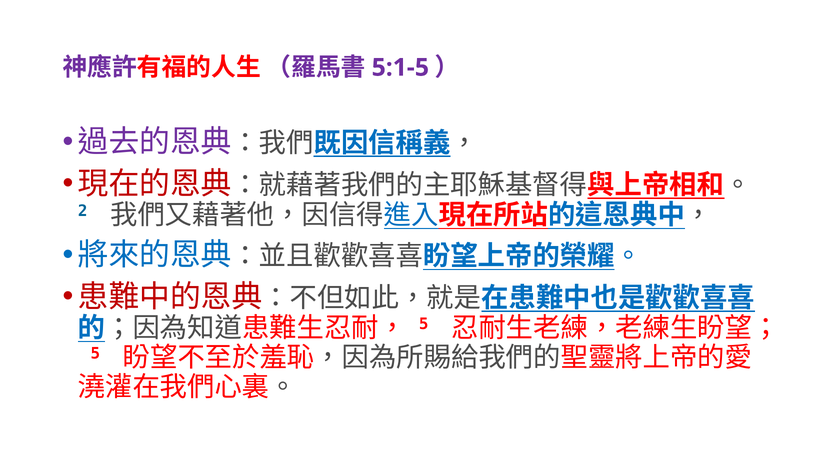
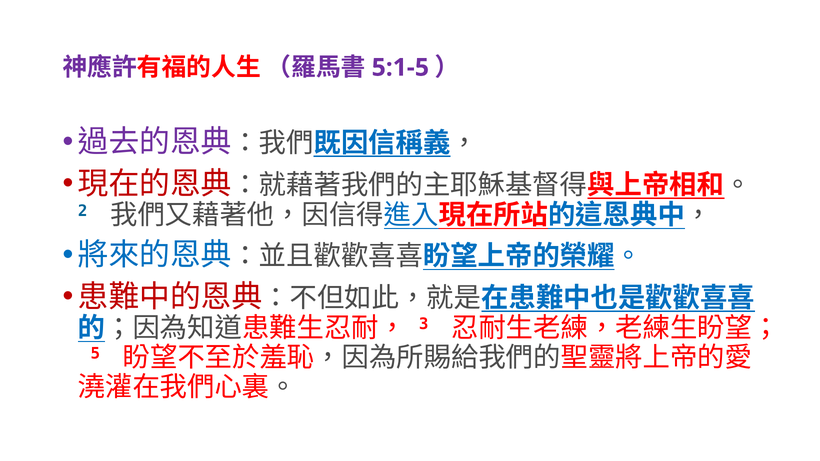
5 at (424, 324): 5 -> 3
